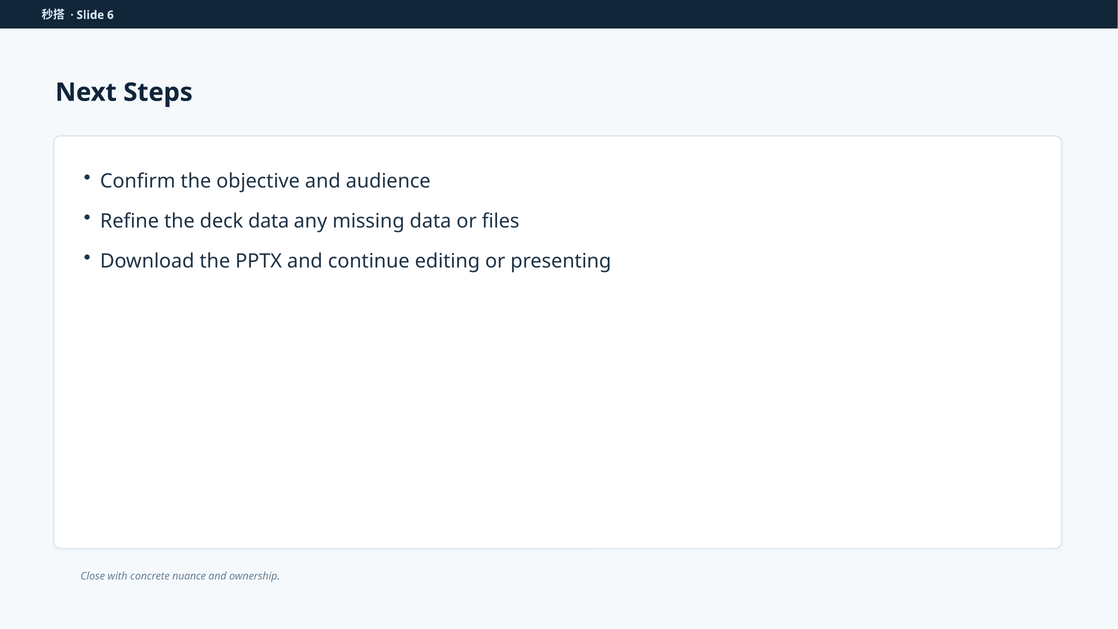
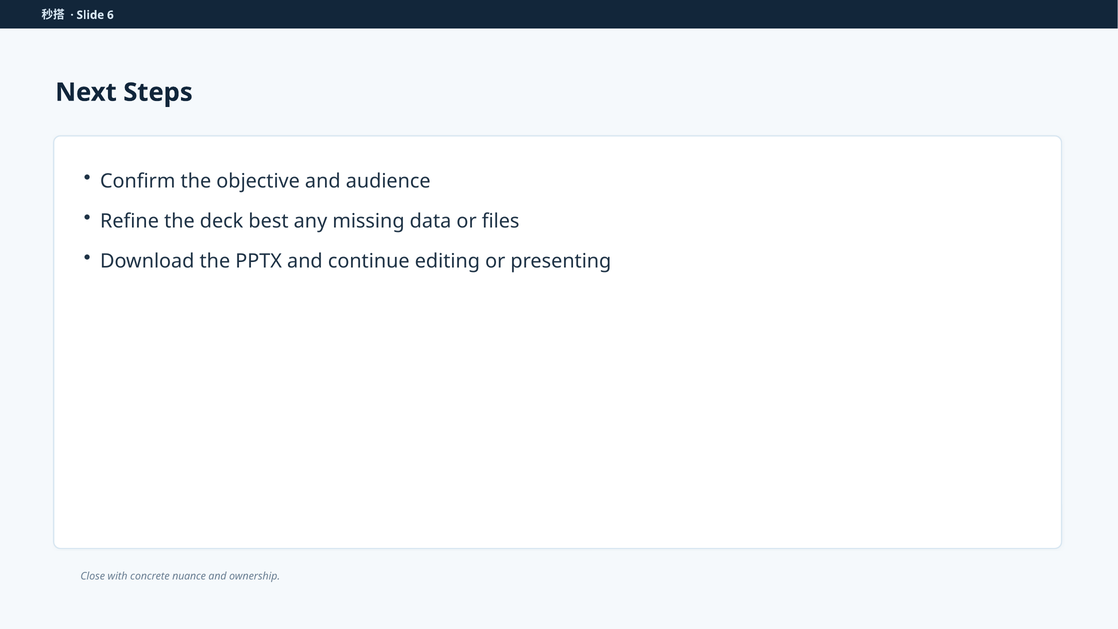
deck data: data -> best
